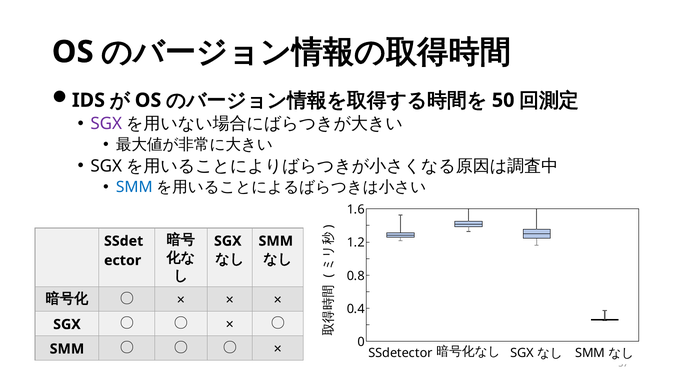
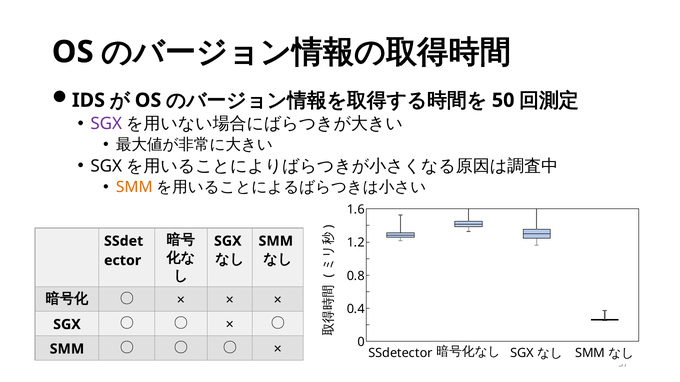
SMM at (134, 187) colour: blue -> orange
